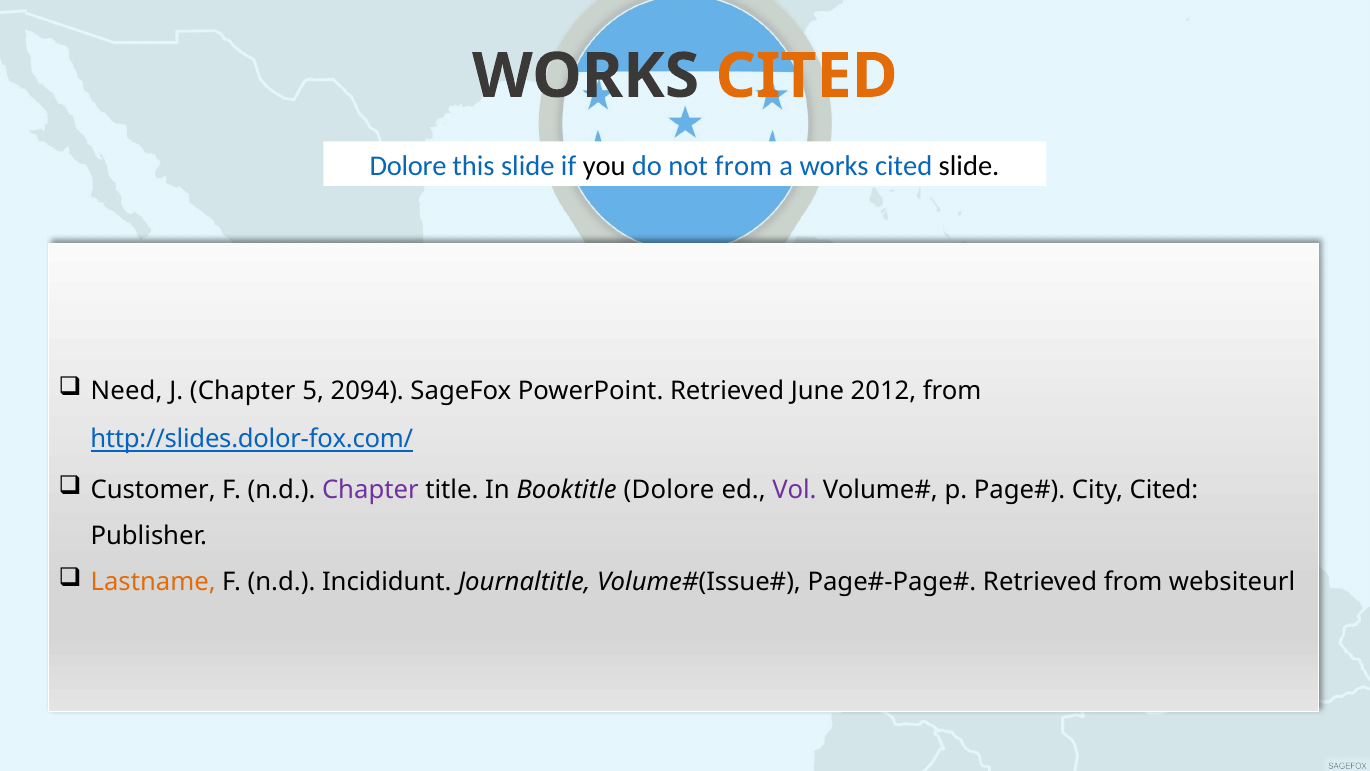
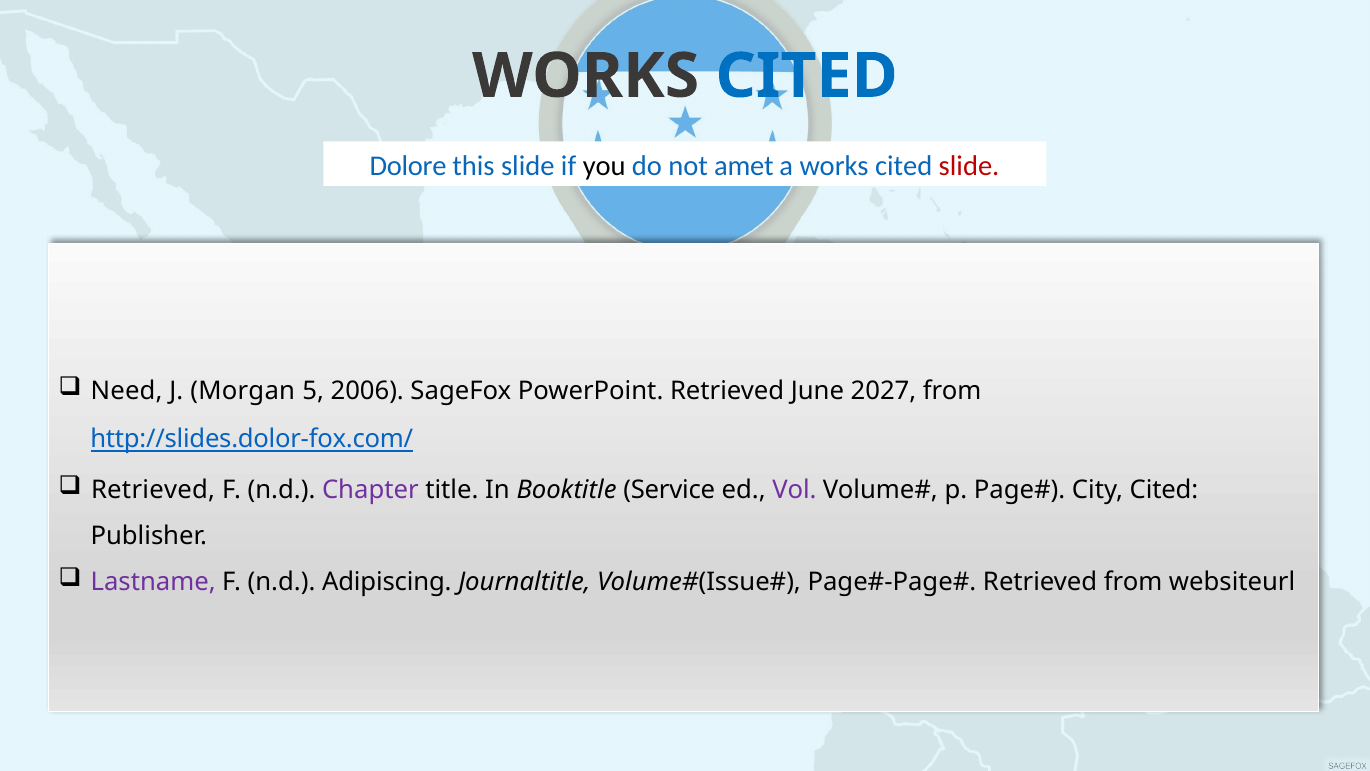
CITED at (807, 76) colour: orange -> blue
not from: from -> amet
slide at (969, 166) colour: black -> red
J Chapter: Chapter -> Morgan
2094: 2094 -> 2006
2012: 2012 -> 2027
Customer at (153, 490): Customer -> Retrieved
Booktitle Dolore: Dolore -> Service
Lastname colour: orange -> purple
Incididunt: Incididunt -> Adipiscing
